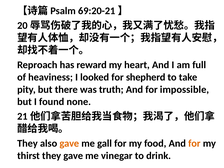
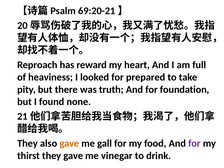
shepherd: shepherd -> prepared
impossible: impossible -> foundation
for at (194, 143) colour: orange -> purple
